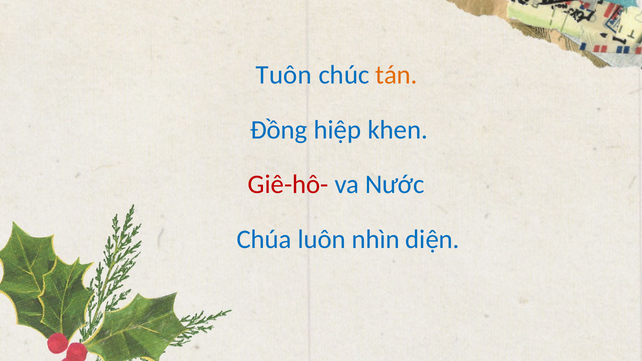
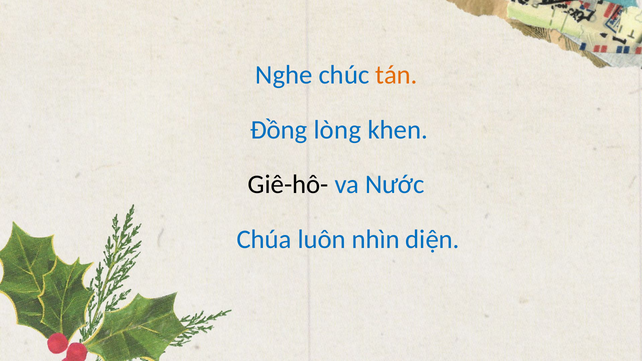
Tuôn: Tuôn -> Nghe
hiệp: hiệp -> lòng
Giê-hô- colour: red -> black
